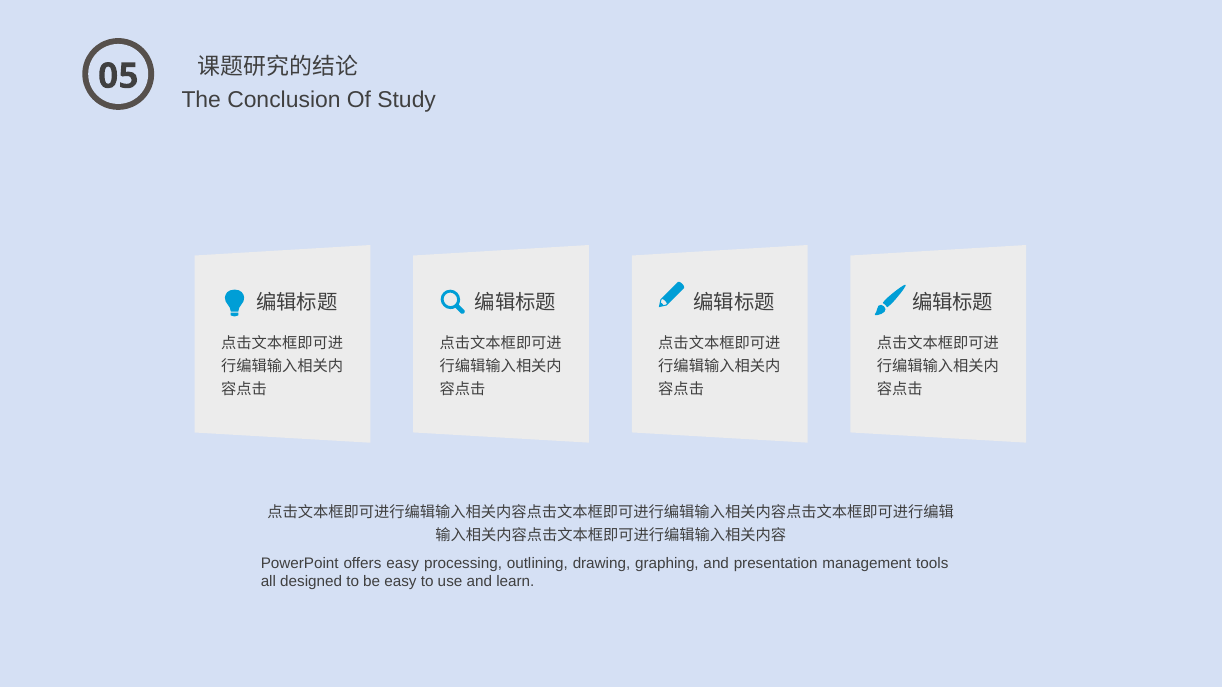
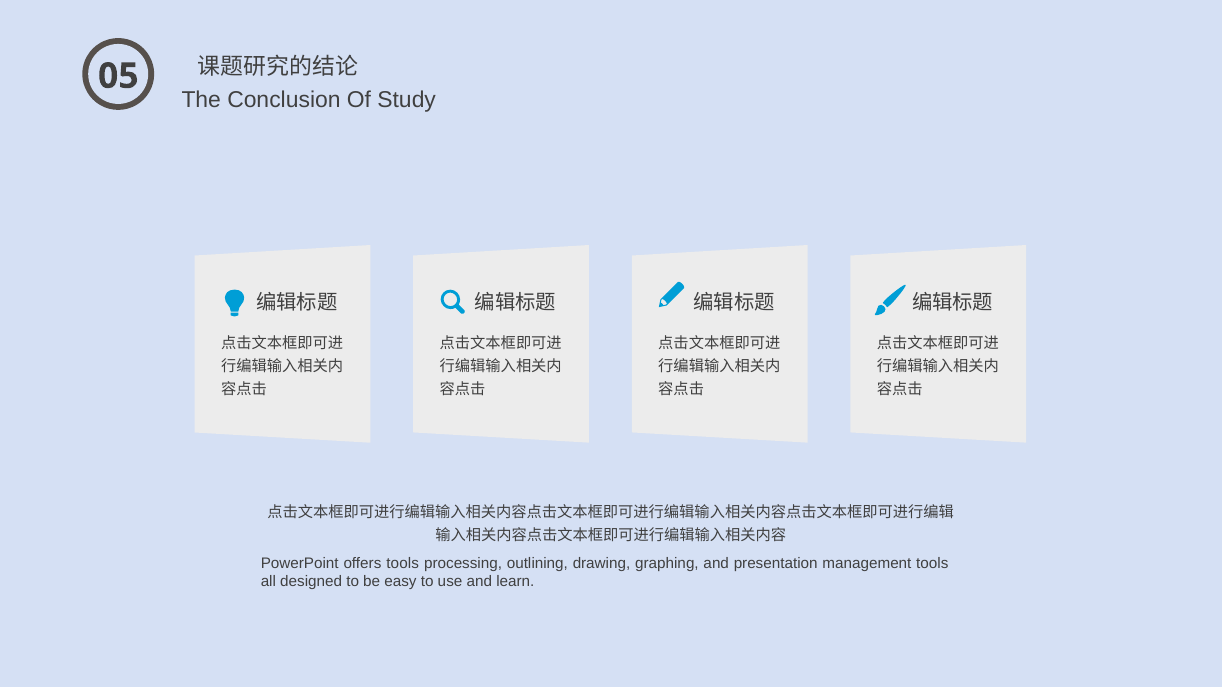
offers easy: easy -> tools
